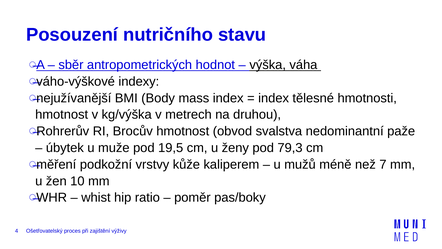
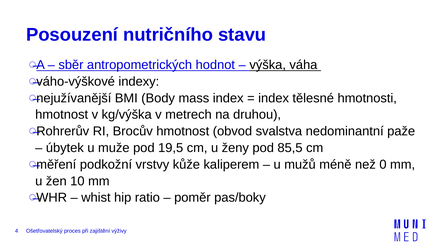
79,3: 79,3 -> 85,5
7: 7 -> 0
